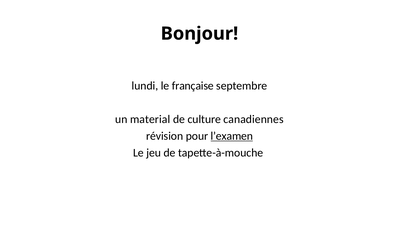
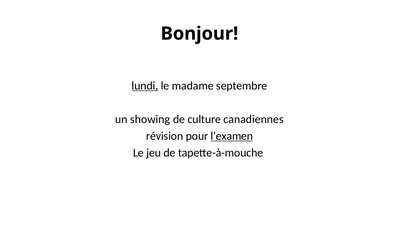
lundi underline: none -> present
française: française -> madame
material: material -> showing
